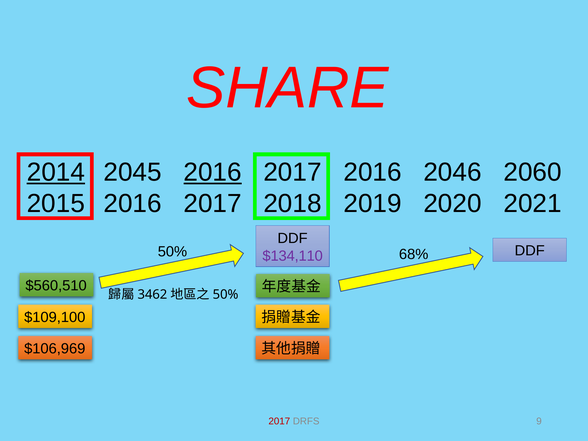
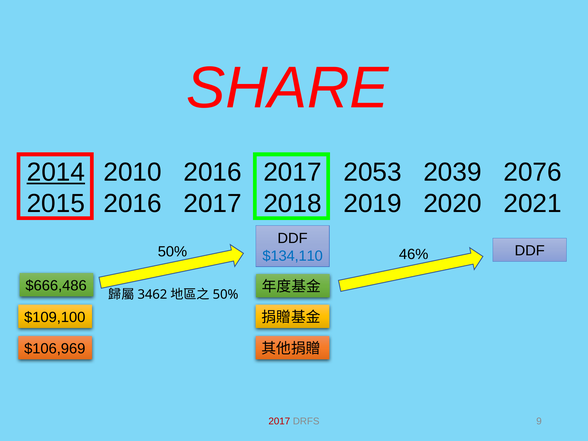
2045: 2045 -> 2010
2016 at (213, 172) underline: present -> none
2016 at (373, 172): 2016 -> 2053
2046: 2046 -> 2039
2060: 2060 -> 2076
68%: 68% -> 46%
$134,110 colour: purple -> blue
$560,510: $560,510 -> $666,486
